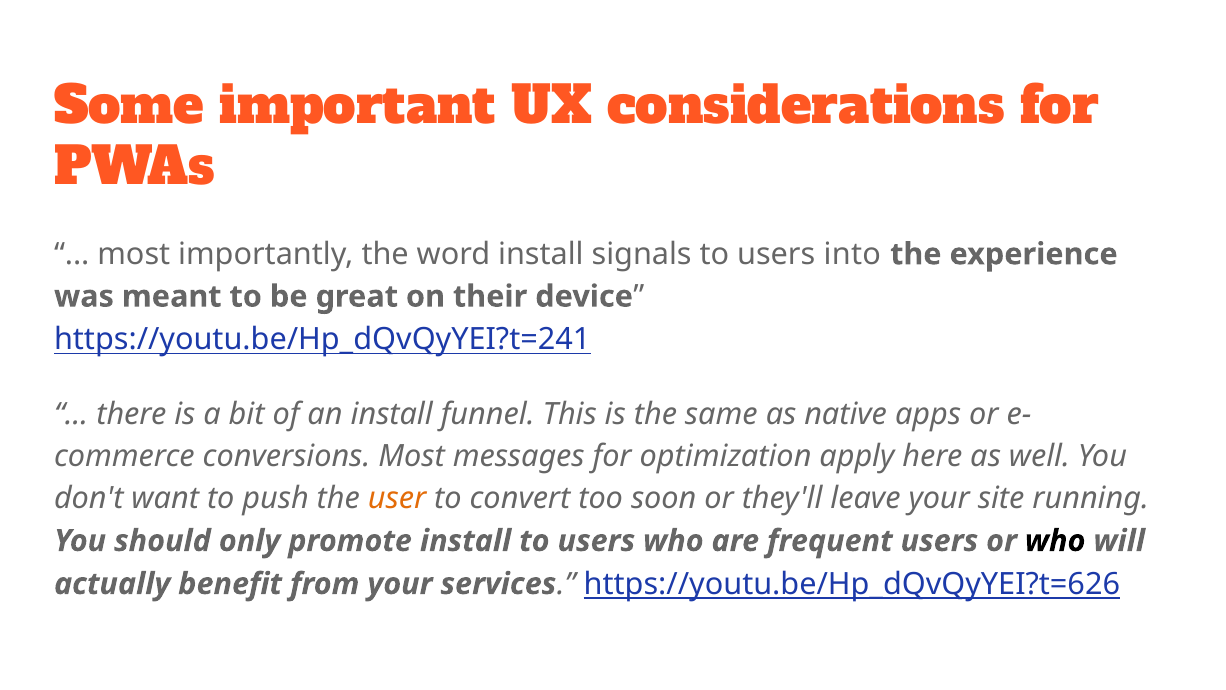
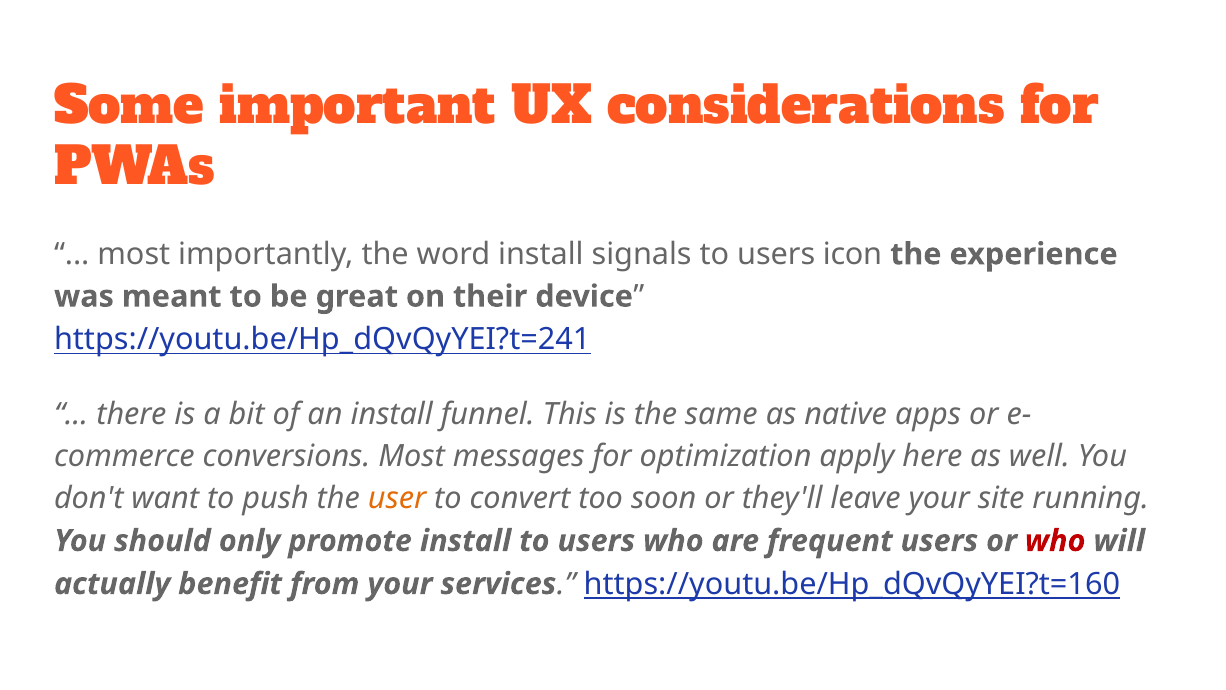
into: into -> icon
who at (1055, 541) colour: black -> red
https://youtu.be/Hp_dQvQyYEI?t=626: https://youtu.be/Hp_dQvQyYEI?t=626 -> https://youtu.be/Hp_dQvQyYEI?t=160
